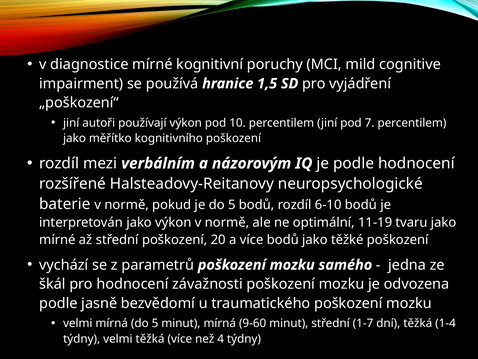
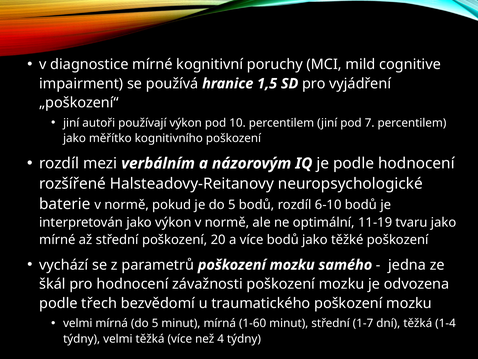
jasně: jasně -> třech
9-60: 9-60 -> 1-60
